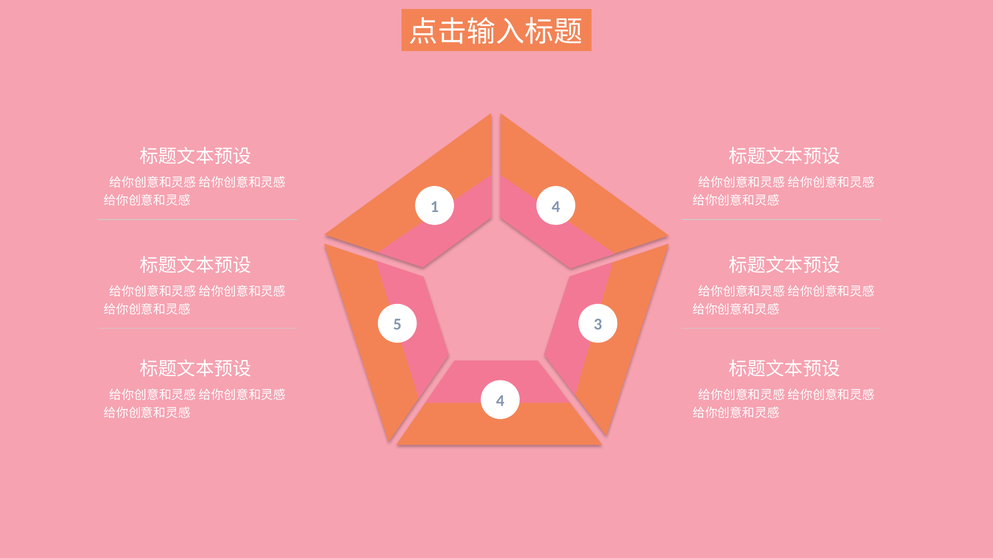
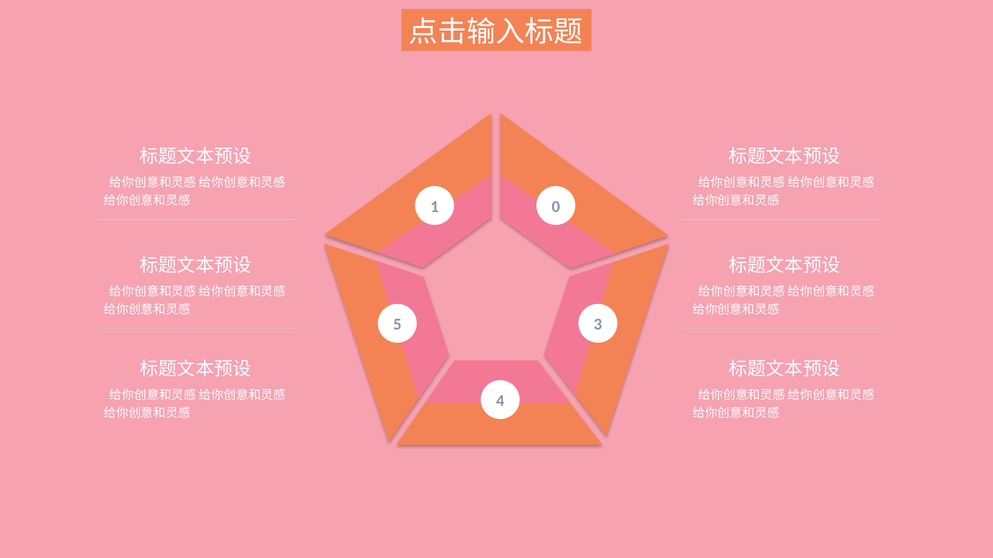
1 4: 4 -> 0
